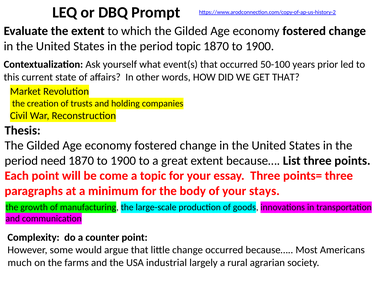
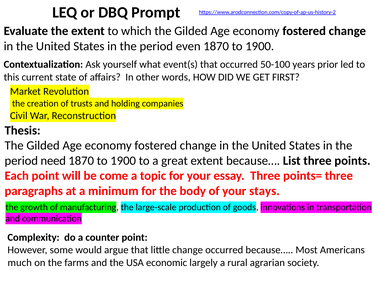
period topic: topic -> even
GET THAT: THAT -> FIRST
industrial: industrial -> economic
